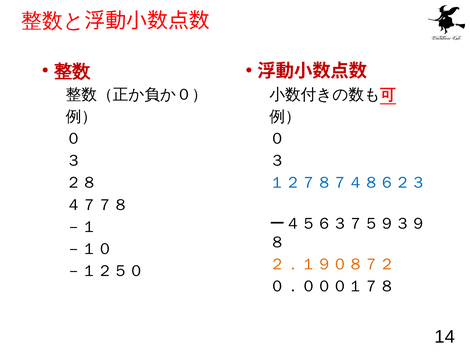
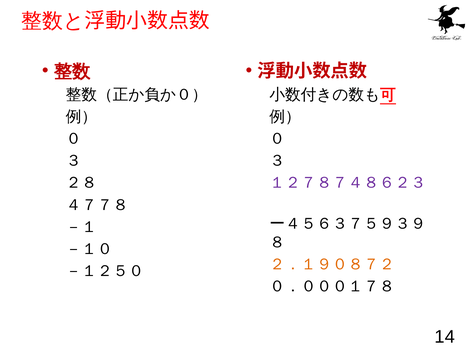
１２７８７４８６２３ colour: blue -> purple
